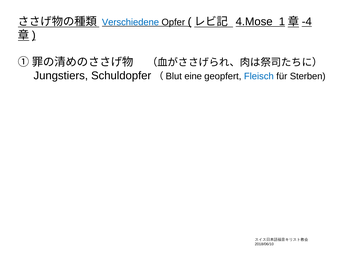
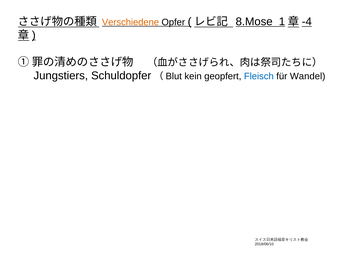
Verschiedene colour: blue -> orange
4.Mose: 4.Mose -> 8.Mose
eine: eine -> kein
Sterben: Sterben -> Wandel
